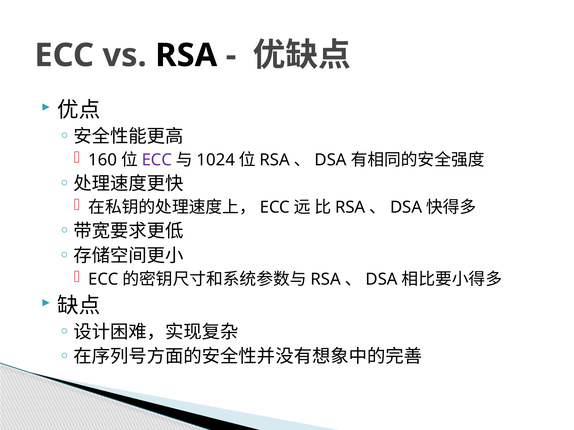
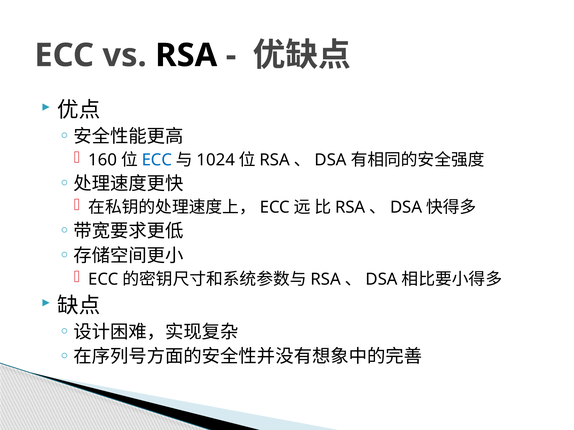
ECC at (157, 160) colour: purple -> blue
